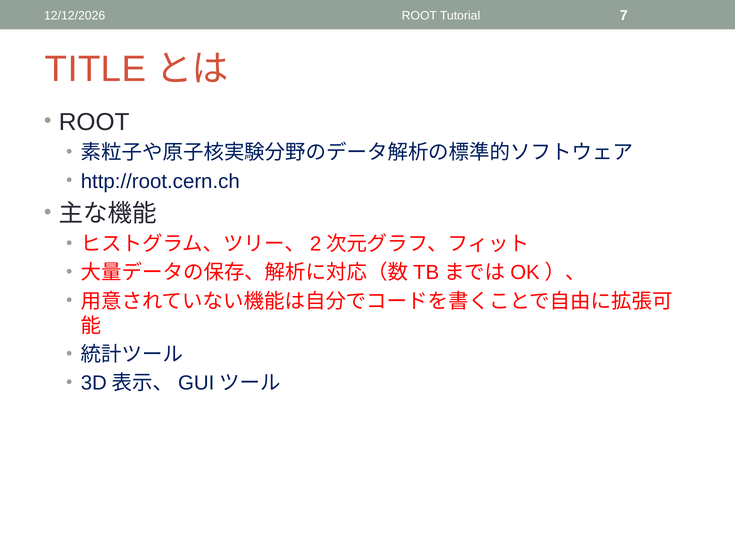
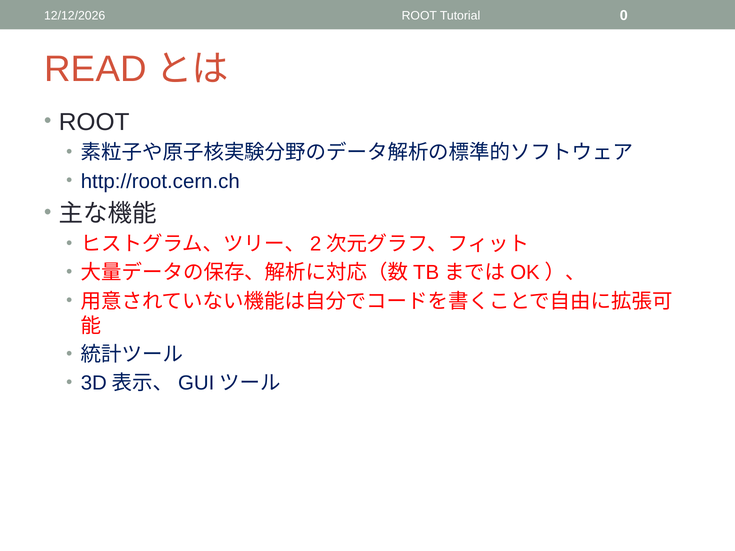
7: 7 -> 0
TITLE: TITLE -> READ
